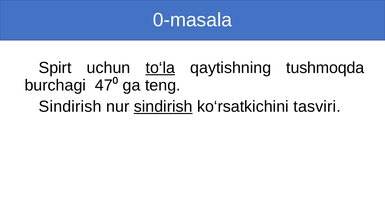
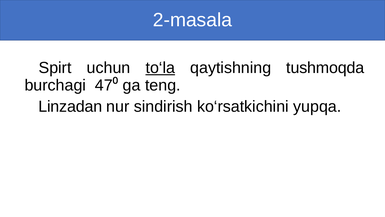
0-masala: 0-masala -> 2-masala
Sindirish at (70, 106): Sindirish -> Linzadan
sindirish at (163, 106) underline: present -> none
tasviri: tasviri -> yupqa
